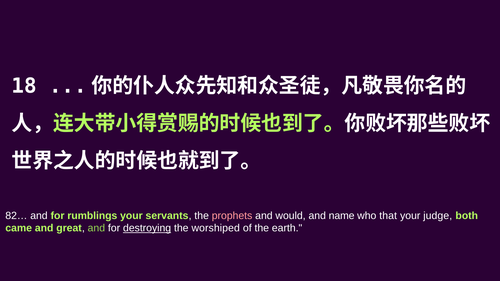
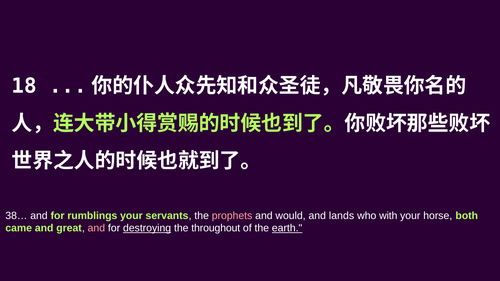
82…: 82… -> 38…
name: name -> lands
that: that -> with
judge: judge -> horse
and at (96, 228) colour: light green -> pink
worshiped: worshiped -> throughout
earth underline: none -> present
